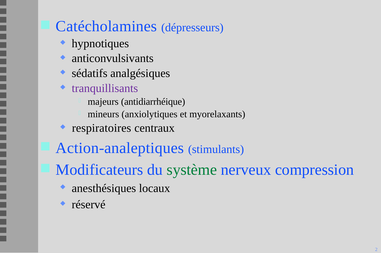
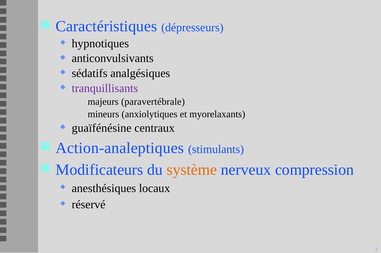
Catécholamines: Catécholamines -> Caractéristiques
antidiarrhéique: antidiarrhéique -> paravertébrale
respiratoires: respiratoires -> guaïfénésine
système colour: green -> orange
